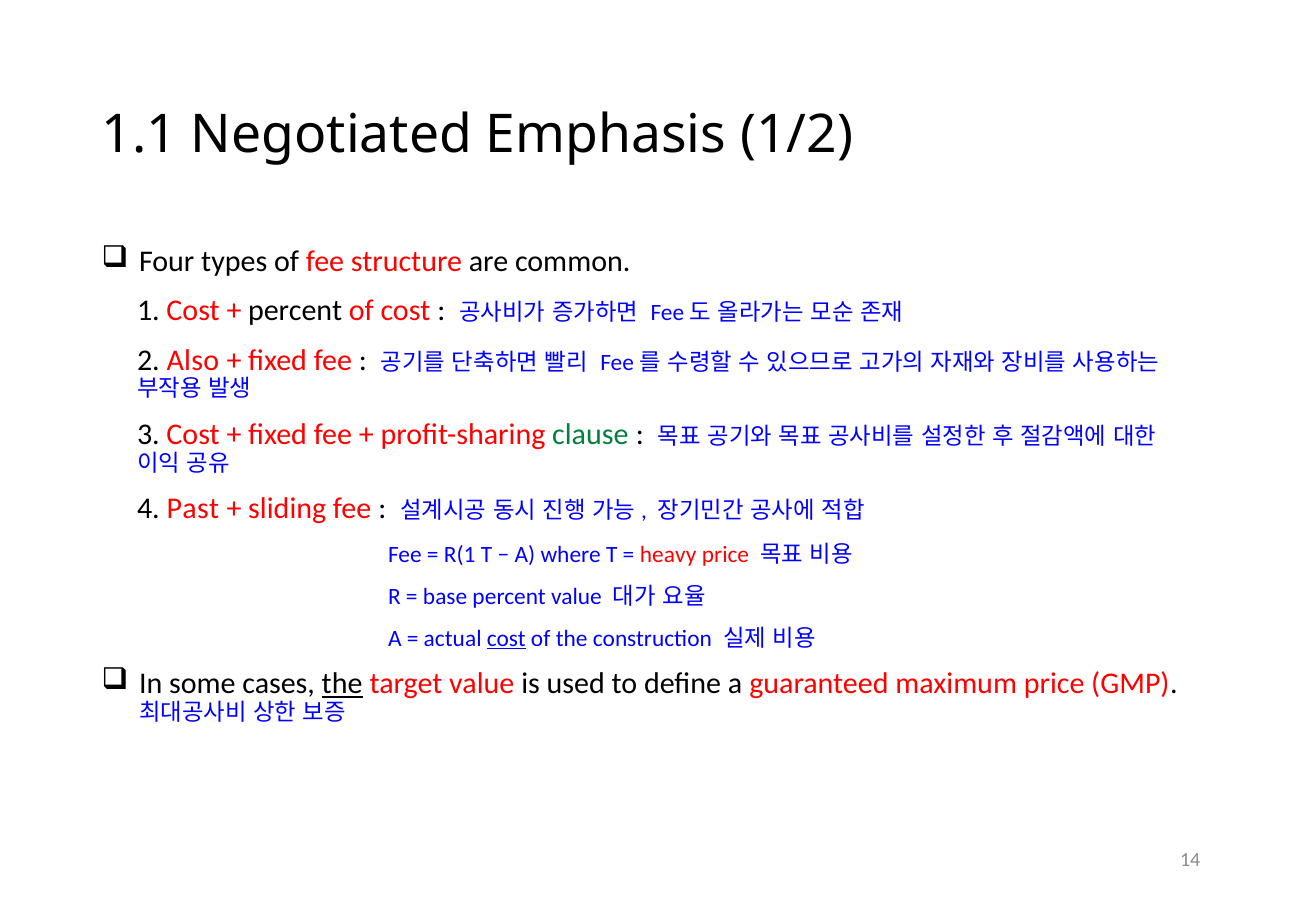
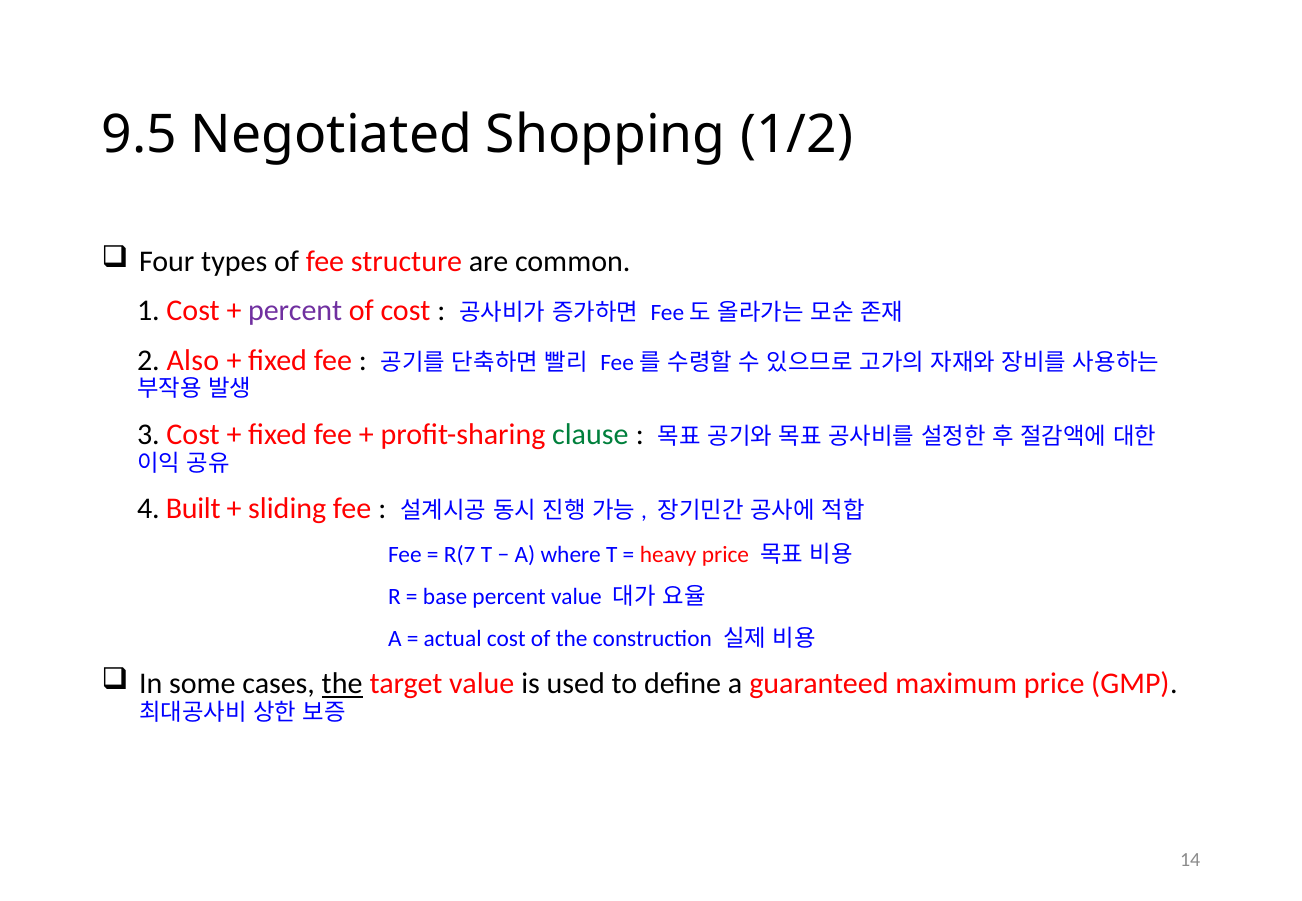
1.1: 1.1 -> 9.5
Emphasis: Emphasis -> Shopping
percent at (295, 311) colour: black -> purple
Past: Past -> Built
R(1: R(1 -> R(7
cost at (506, 639) underline: present -> none
